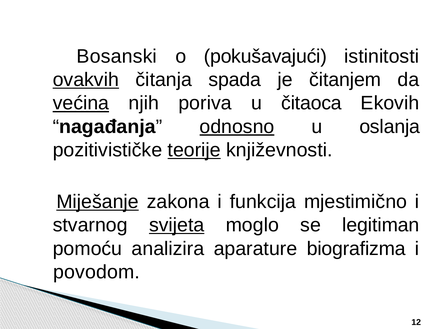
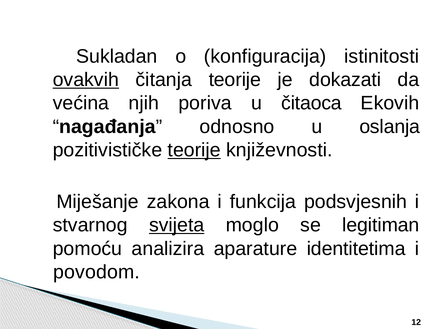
Bosanski: Bosanski -> Sukladan
pokušavajući: pokušavajući -> konfiguracija
čitanja spada: spada -> teorije
čitanjem: čitanjem -> dokazati
većina underline: present -> none
odnosno underline: present -> none
Miješanje underline: present -> none
mjestimično: mjestimično -> podsvjesnih
biografizma: biografizma -> identitetima
